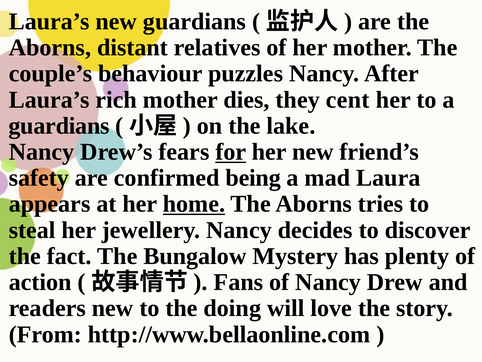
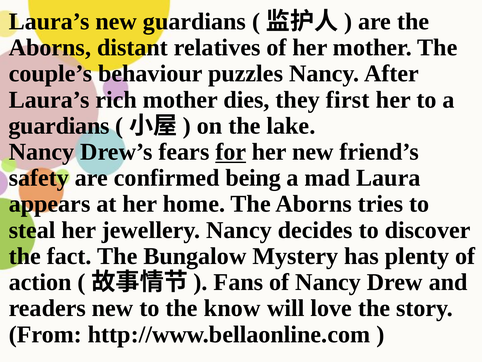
cent: cent -> first
home underline: present -> none
doing: doing -> know
